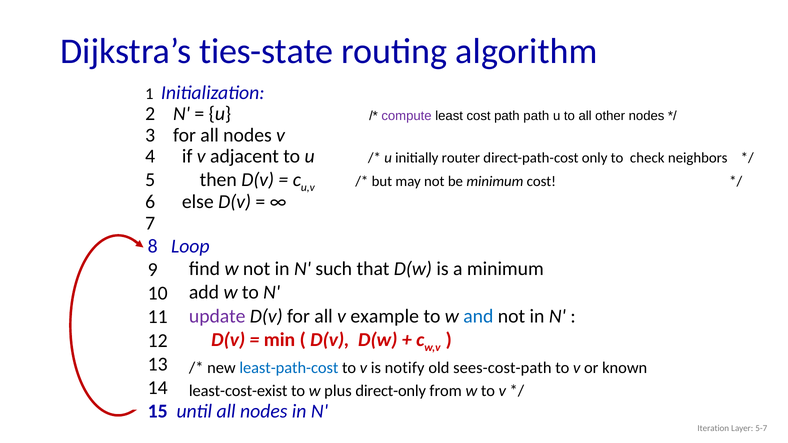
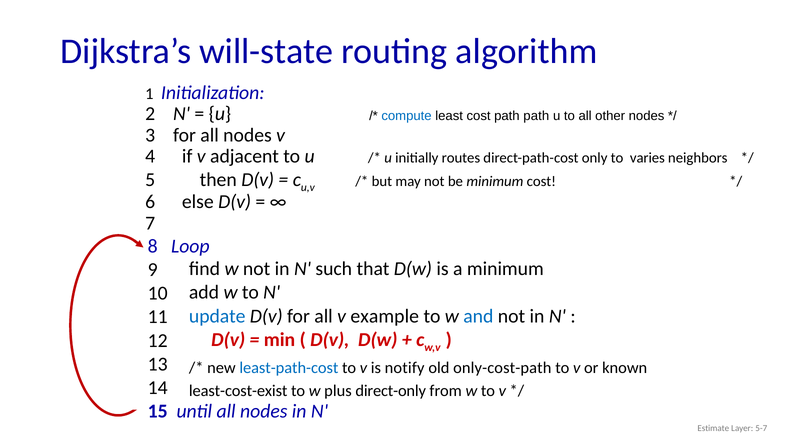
ties-state: ties-state -> will-state
compute colour: purple -> blue
router: router -> routes
check: check -> varies
update colour: purple -> blue
sees-cost-path: sees-cost-path -> only-cost-path
Iteration: Iteration -> Estimate
